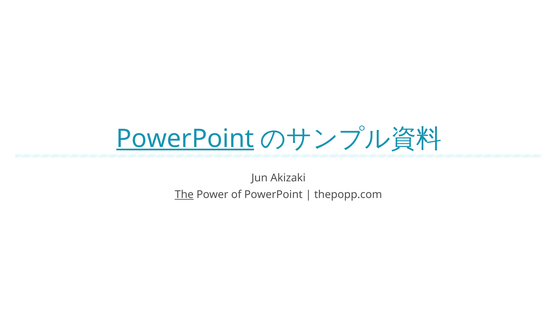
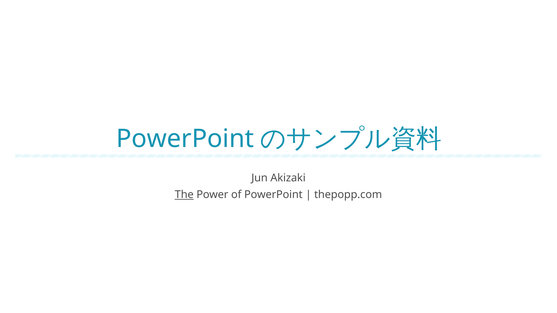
PowerPoint at (185, 139) underline: present -> none
